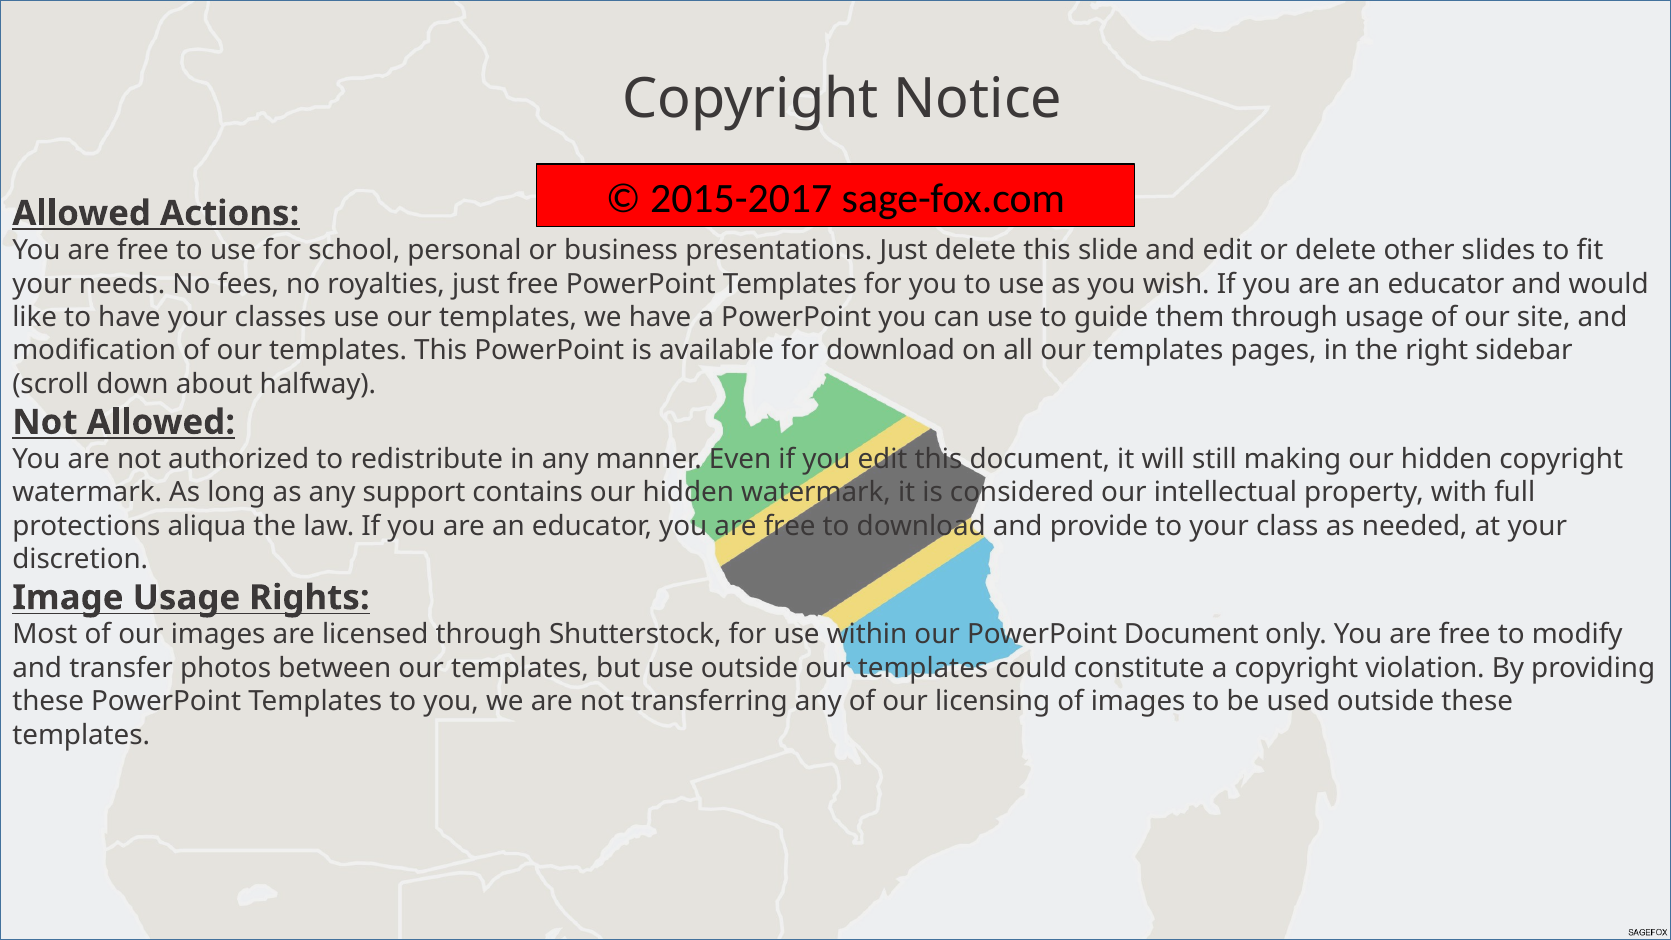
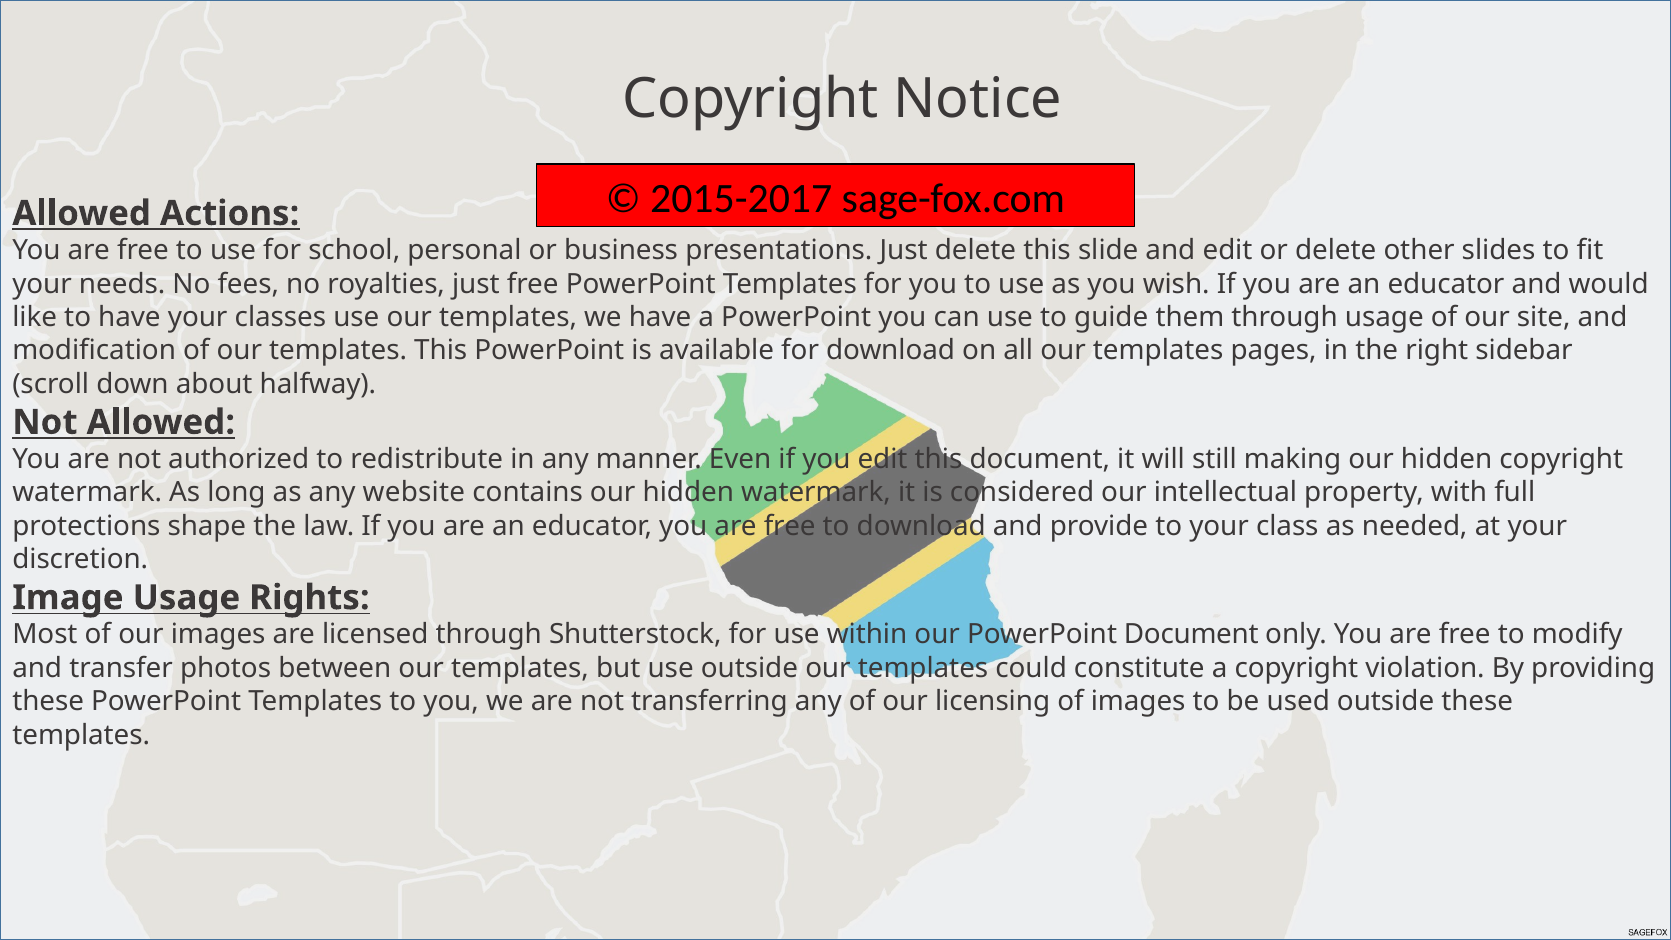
support: support -> website
aliqua: aliqua -> shape
